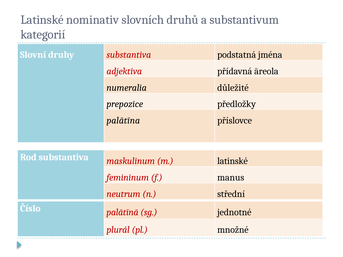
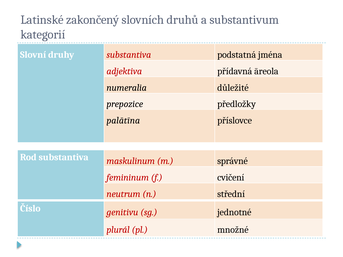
nominativ: nominativ -> zakončený
m latinské: latinské -> správné
manus: manus -> cvičení
palātīnā: palātīnā -> genitivu
